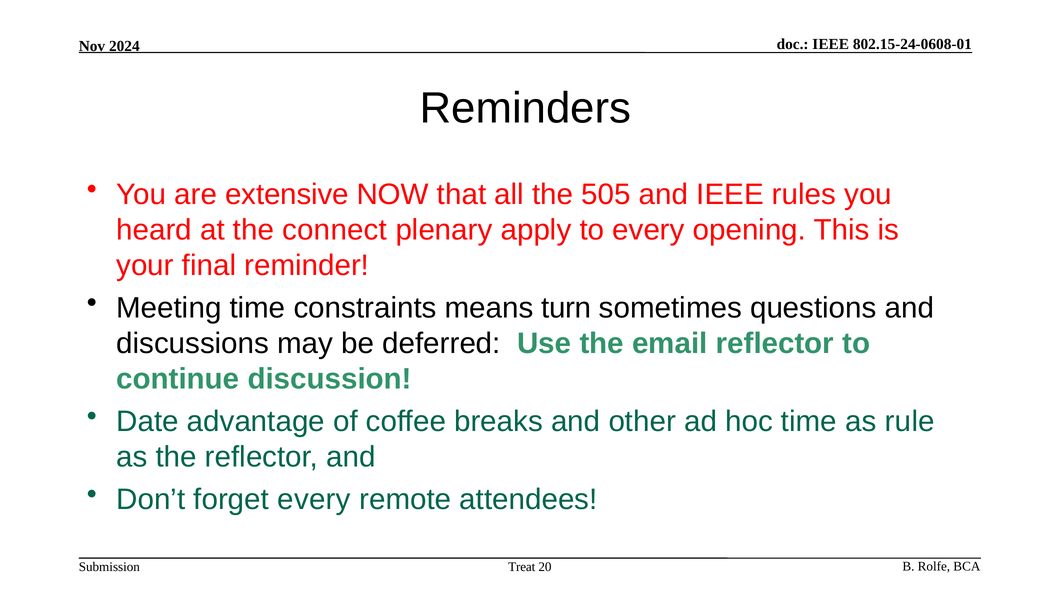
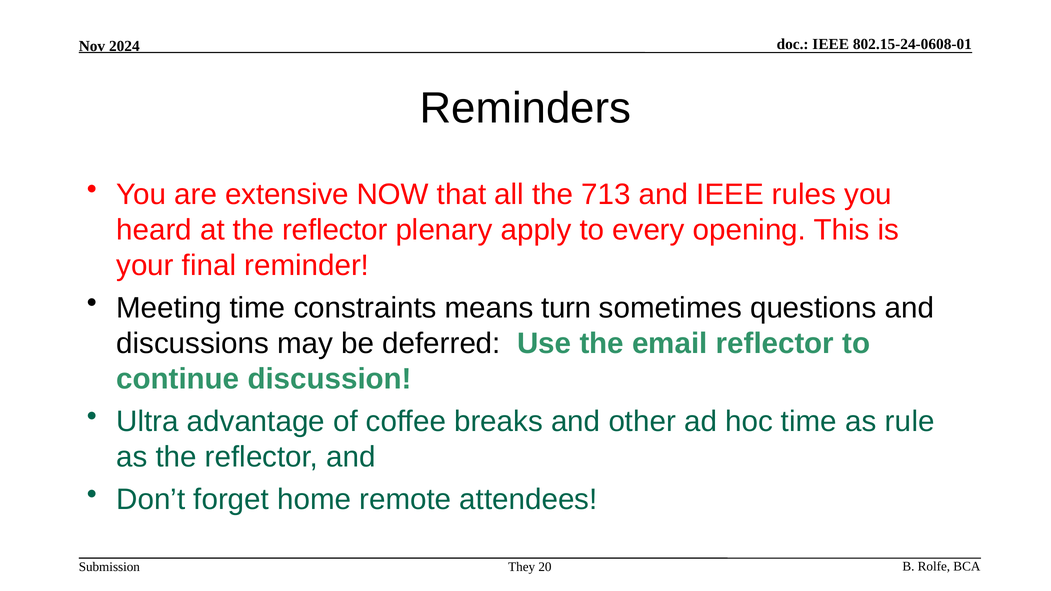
505: 505 -> 713
at the connect: connect -> reflector
Date: Date -> Ultra
forget every: every -> home
Treat: Treat -> They
